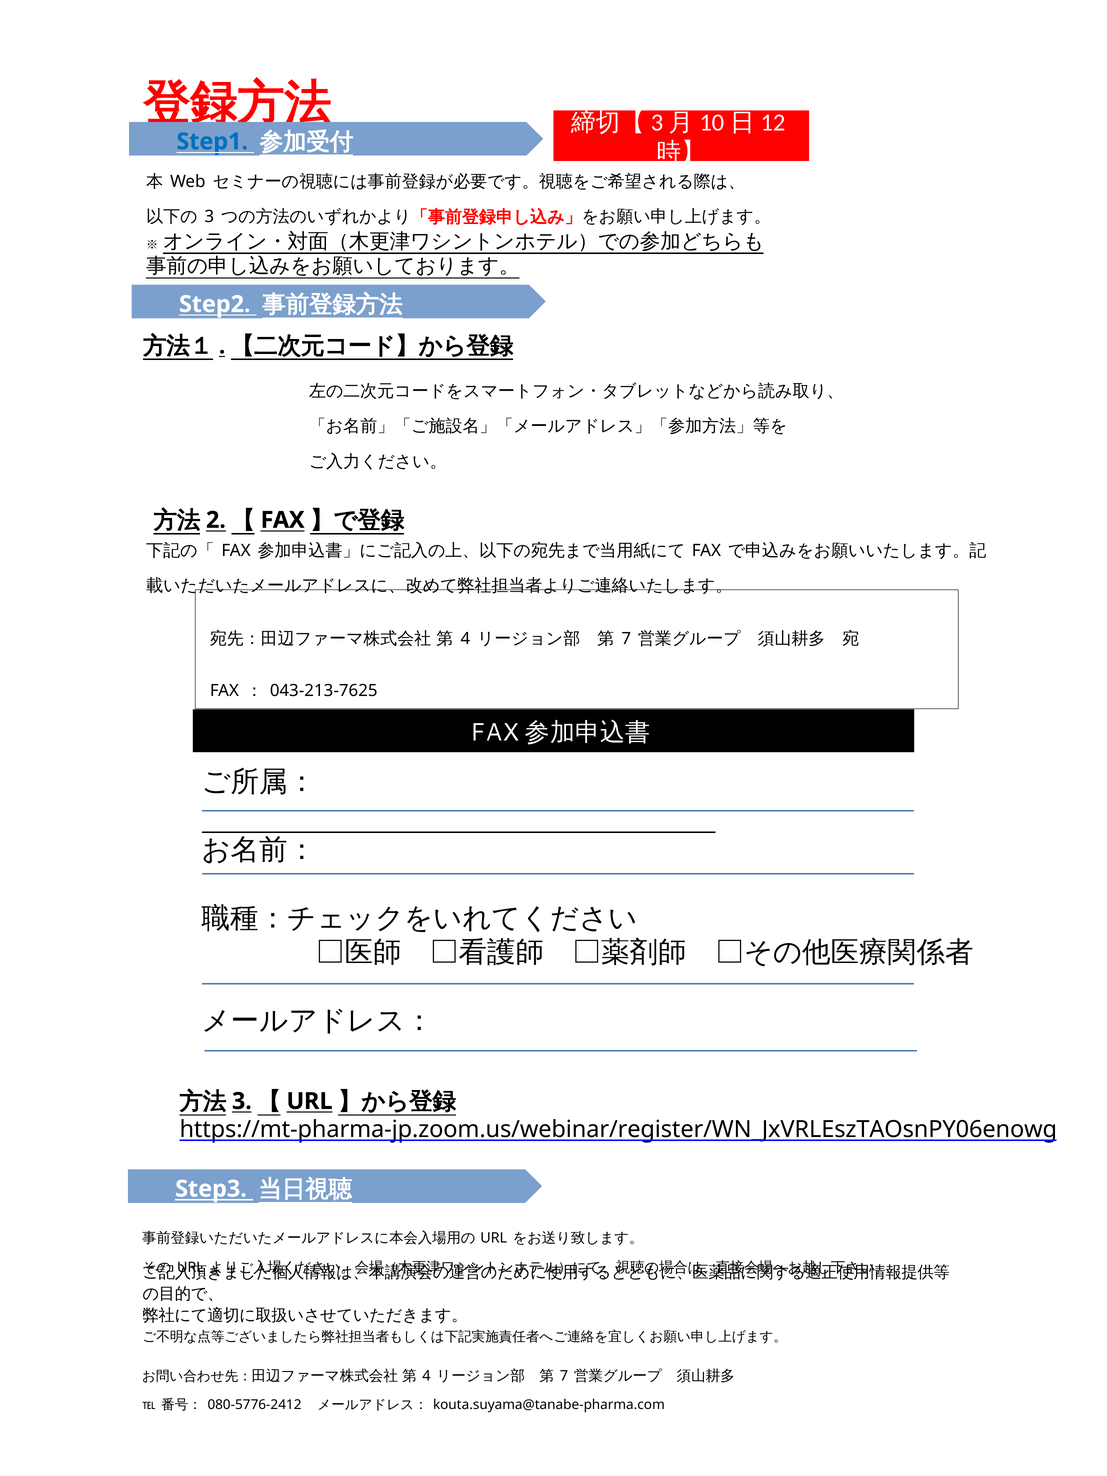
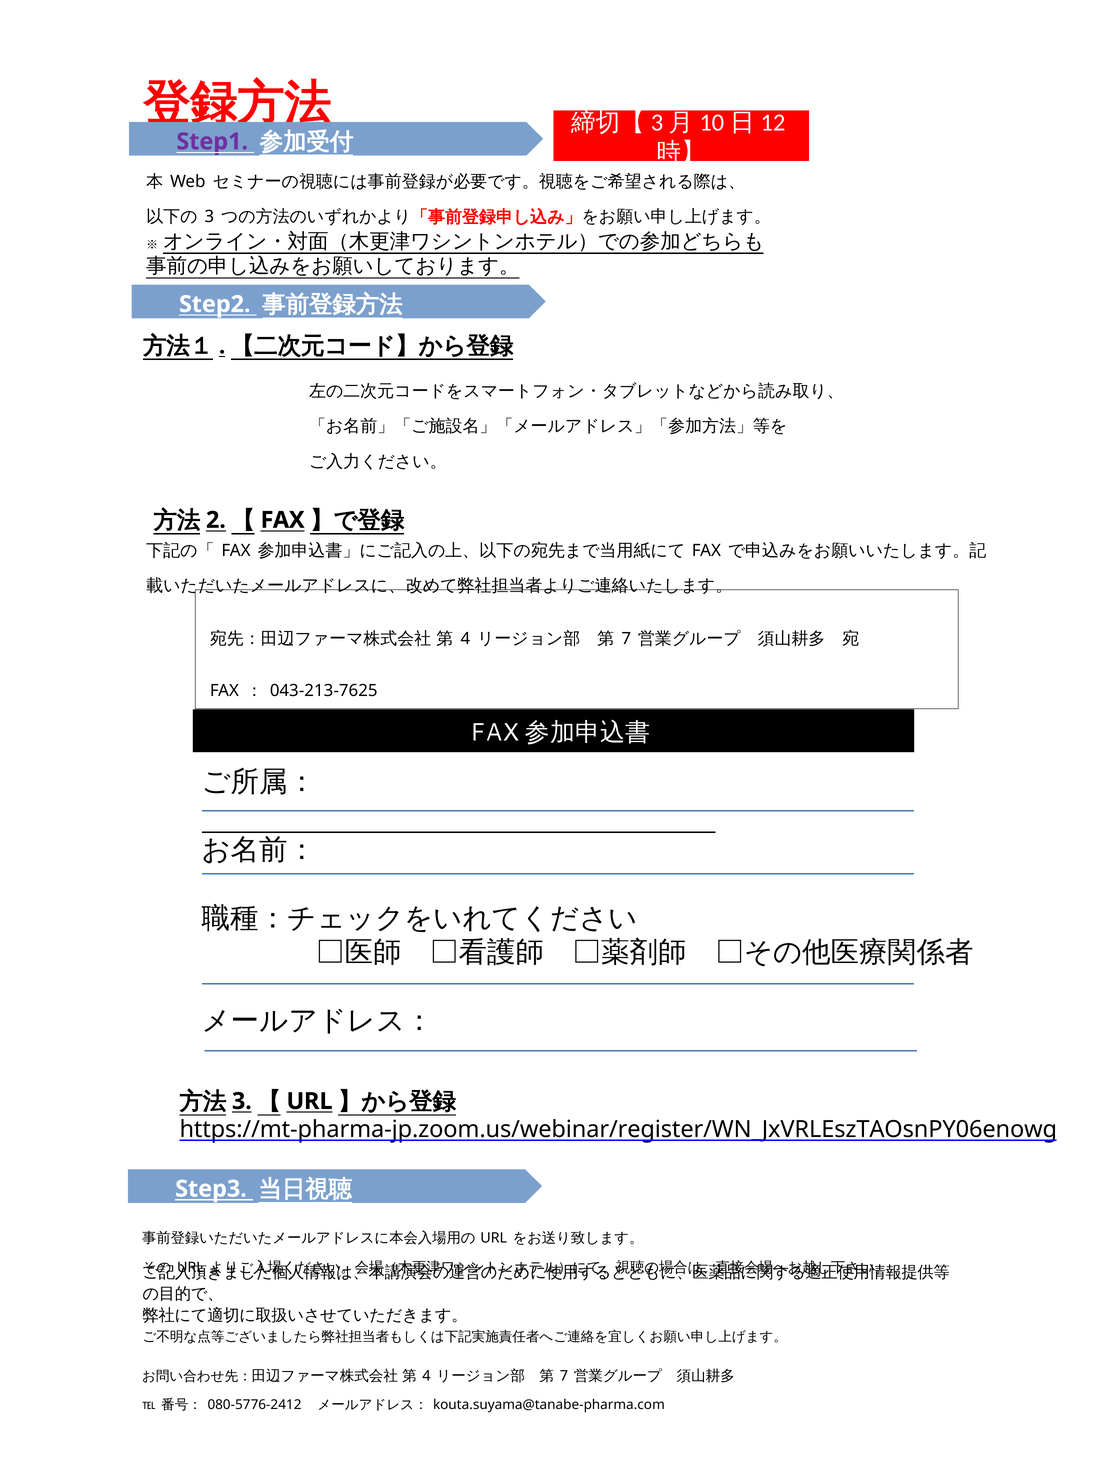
Step1 colour: blue -> purple
